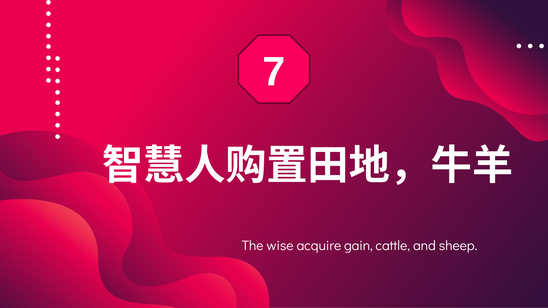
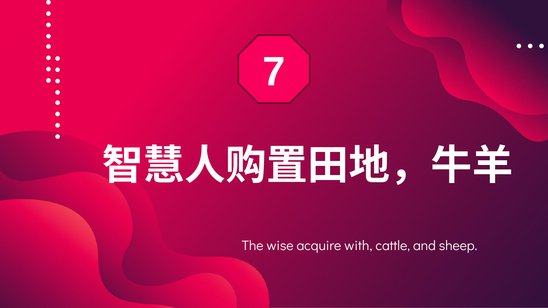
gain: gain -> with
